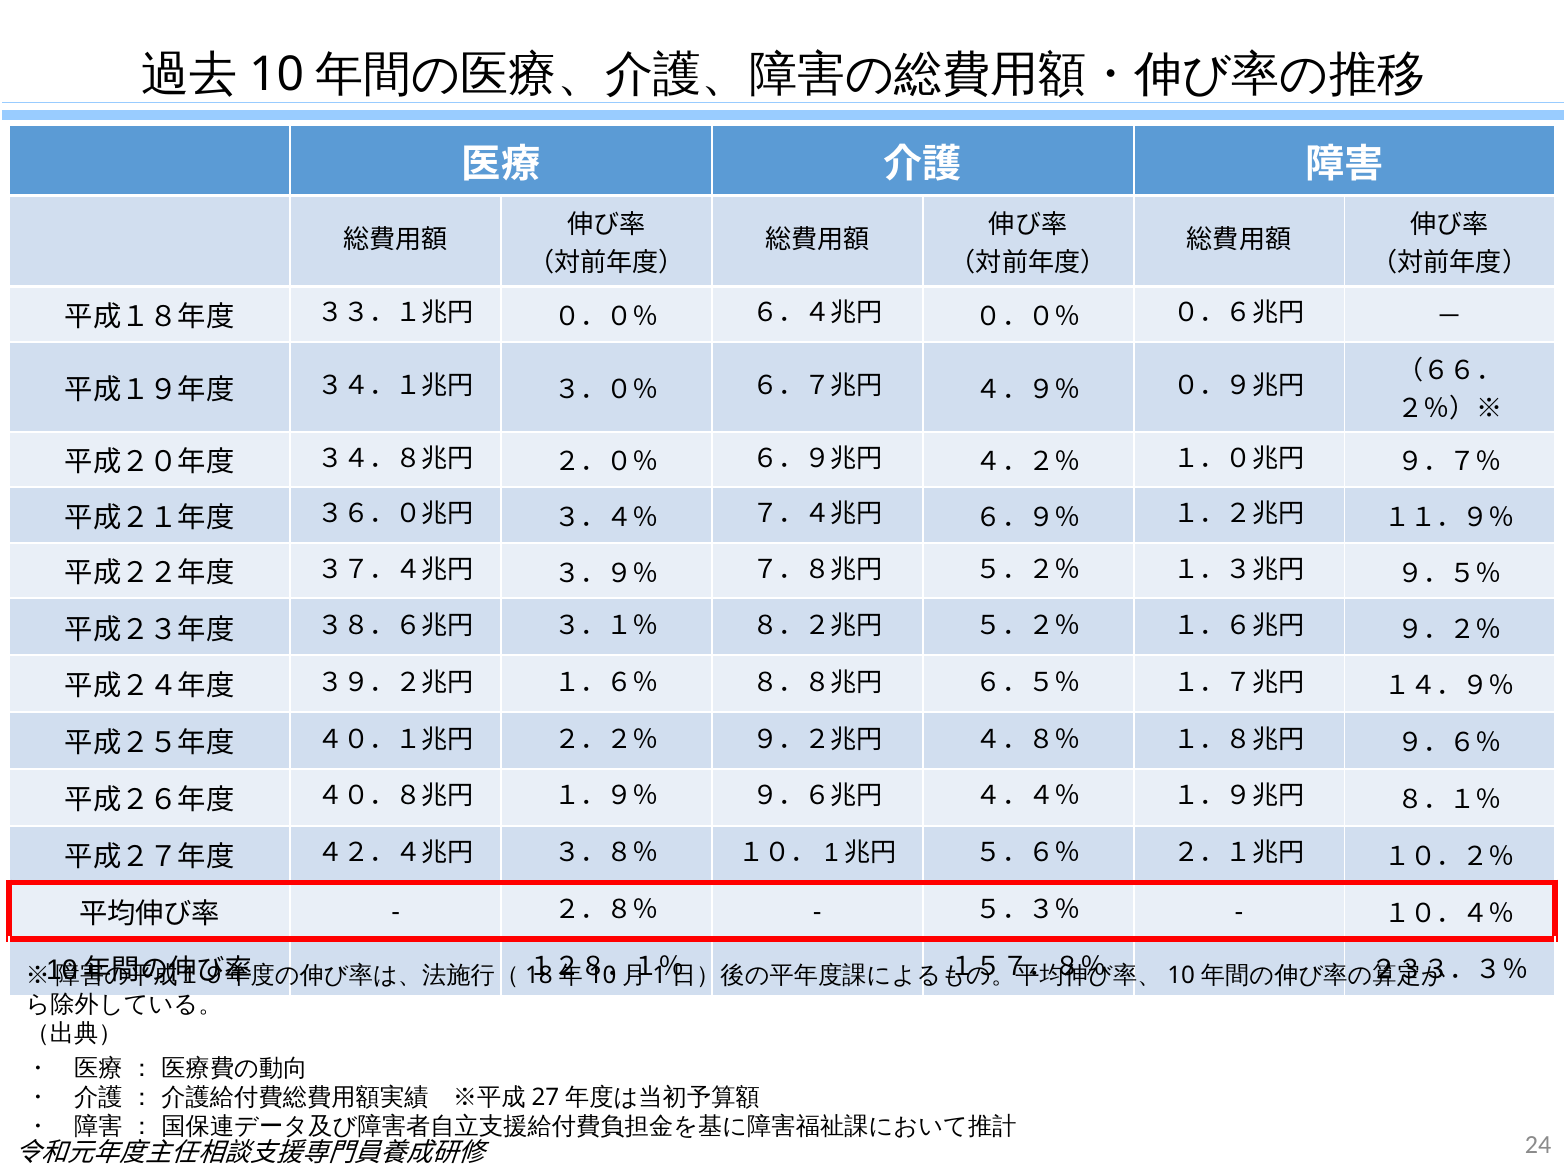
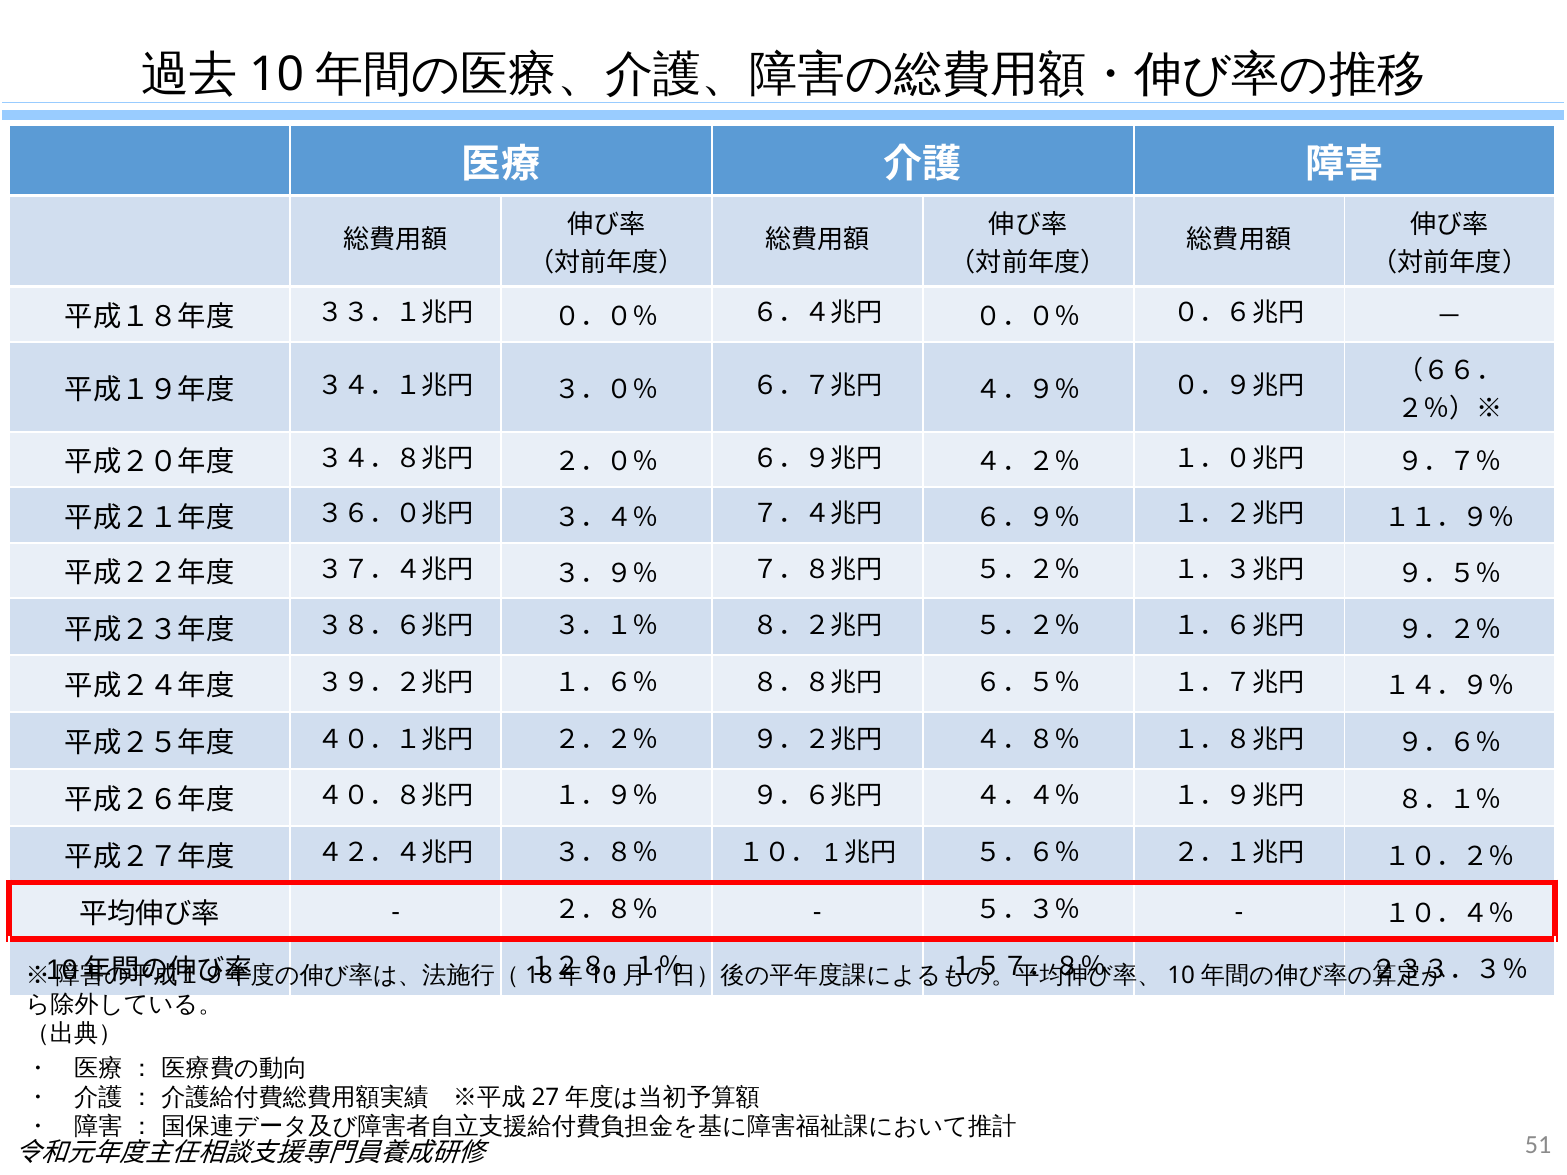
24: 24 -> 51
